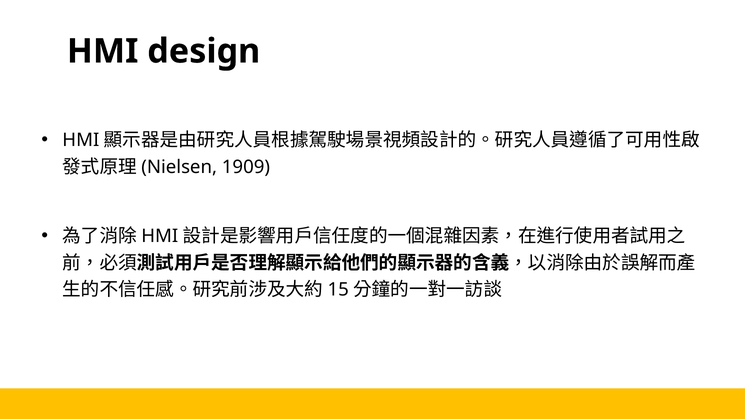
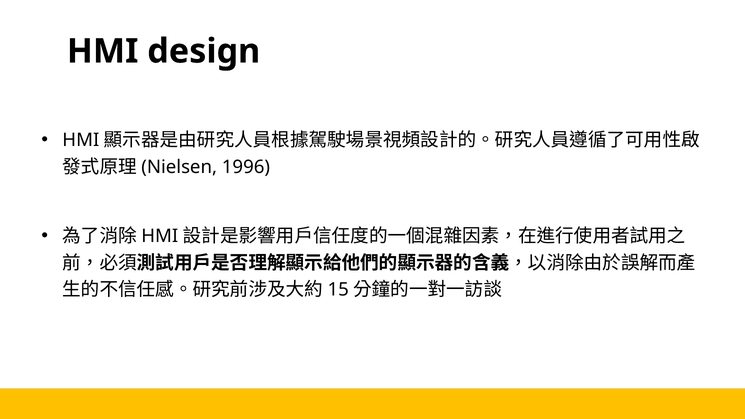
1909: 1909 -> 1996
